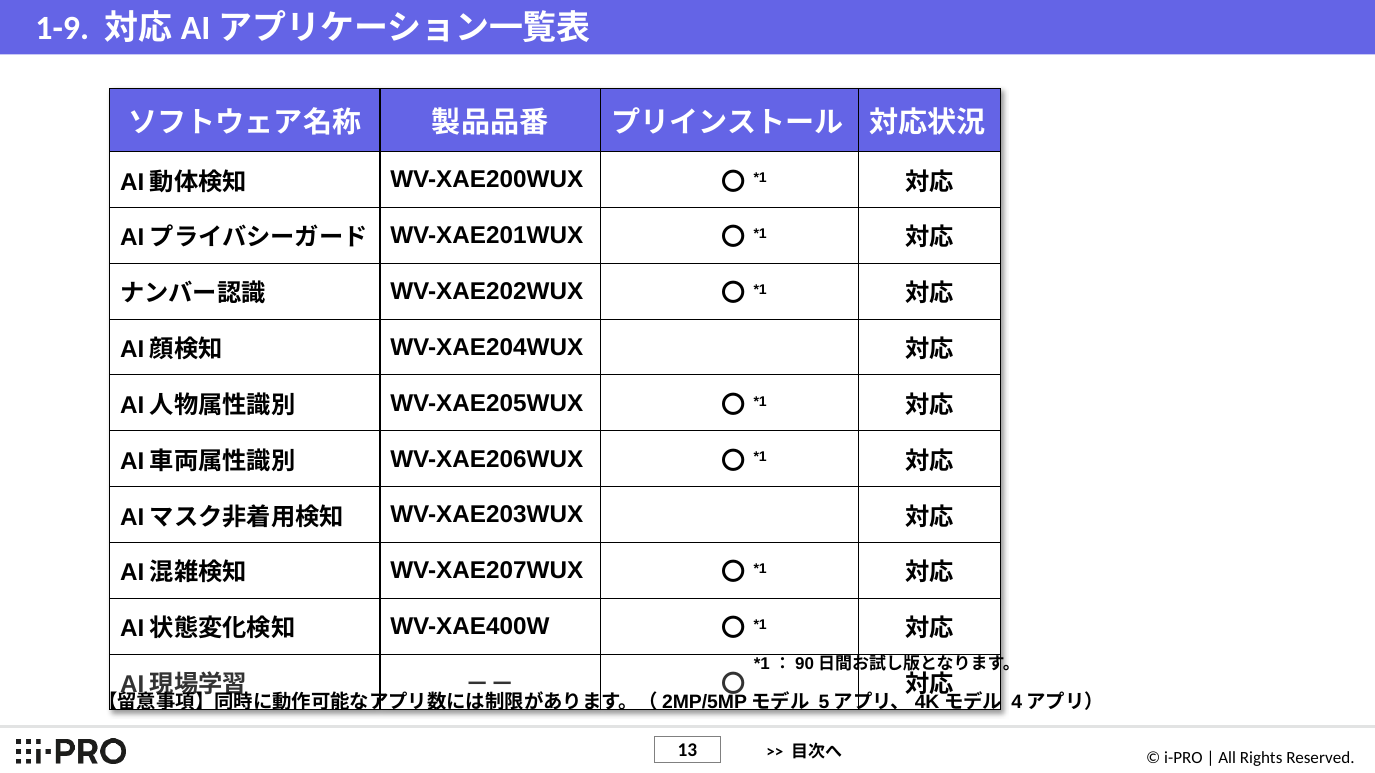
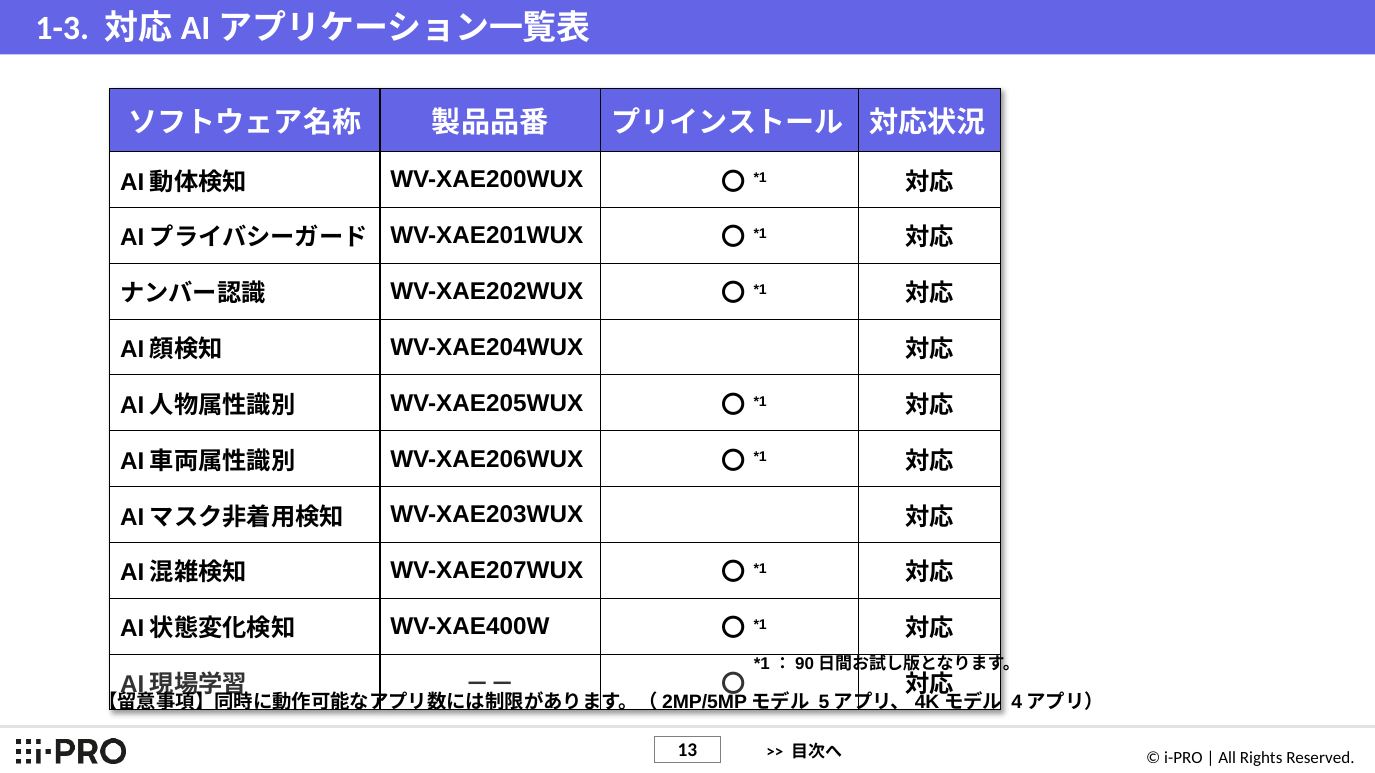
1-9: 1-9 -> 1-3
